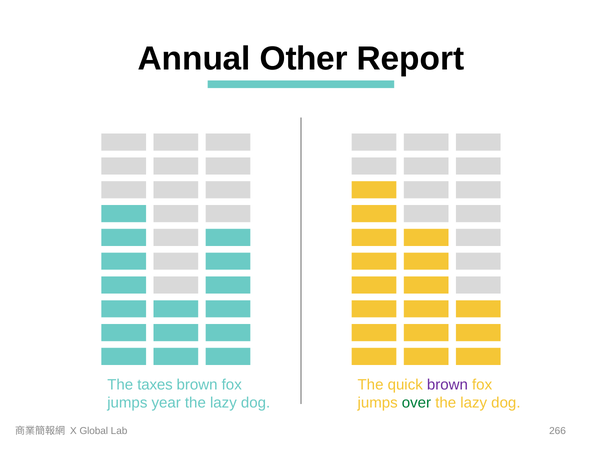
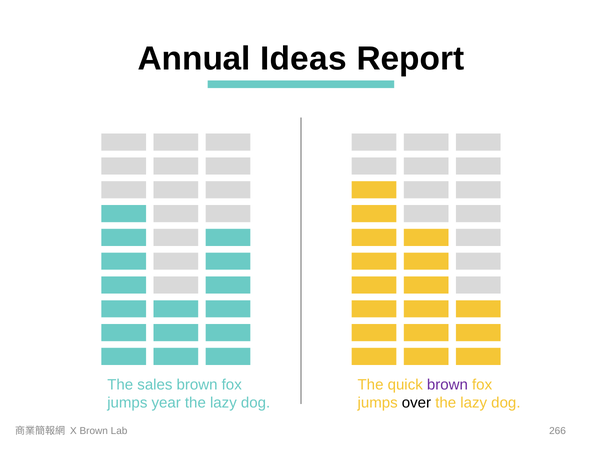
Other: Other -> Ideas
taxes: taxes -> sales
over colour: green -> black
X Global: Global -> Brown
